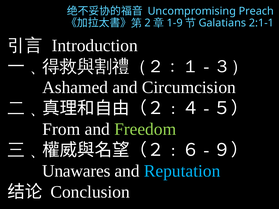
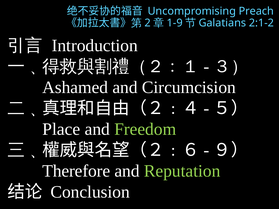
2:1-1: 2:1-1 -> 2:1-2
From: From -> Place
Unawares: Unawares -> Therefore
Reputation colour: light blue -> light green
